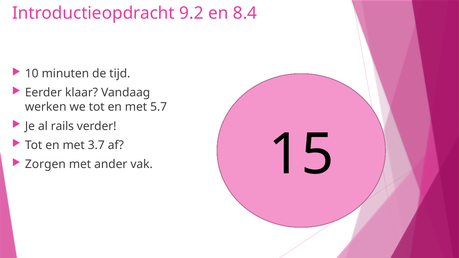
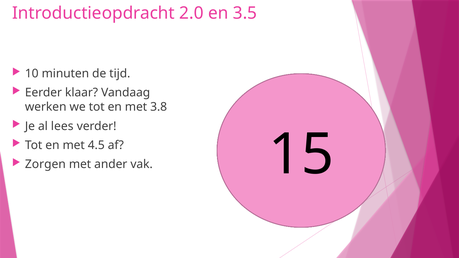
9.2: 9.2 -> 2.0
8.4: 8.4 -> 3.5
5.7: 5.7 -> 3.8
rails: rails -> lees
3.7: 3.7 -> 4.5
